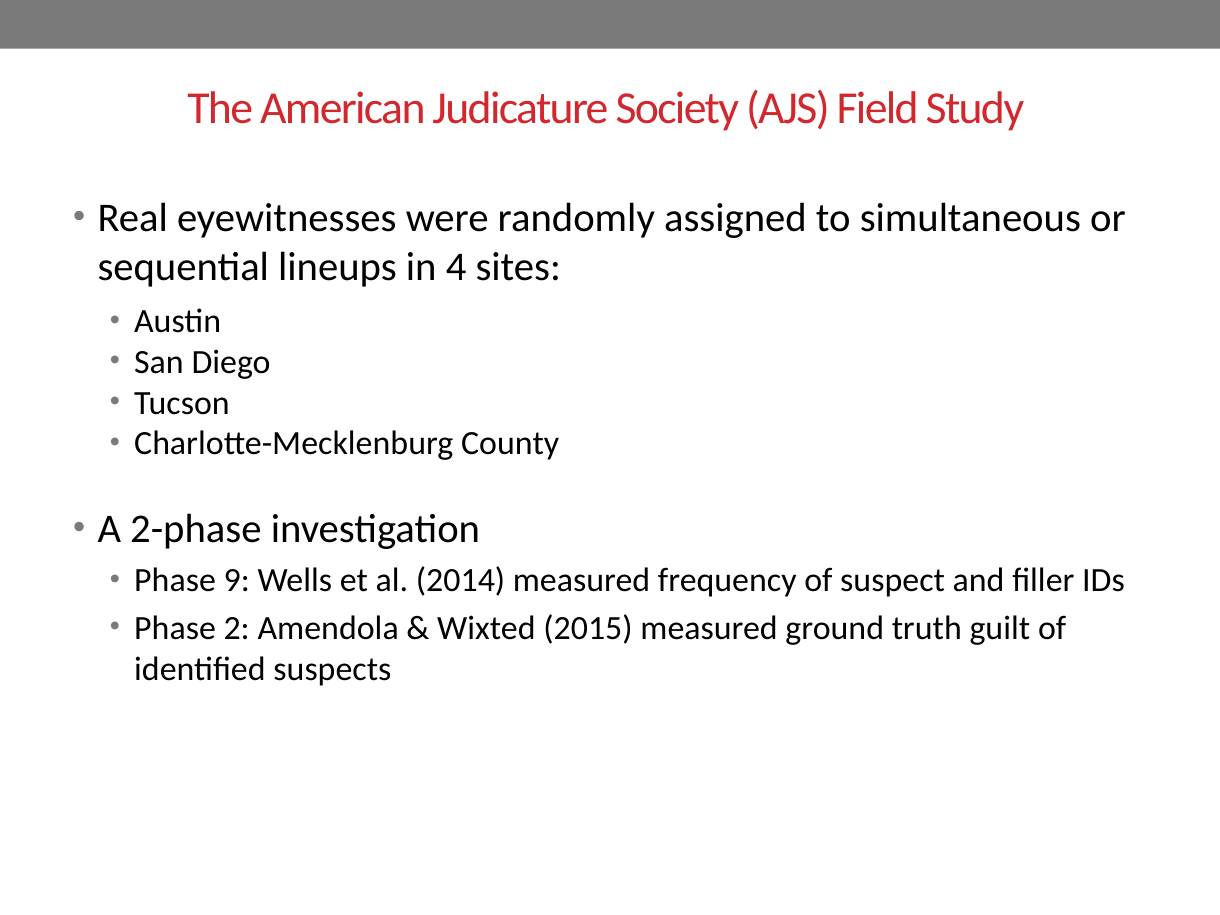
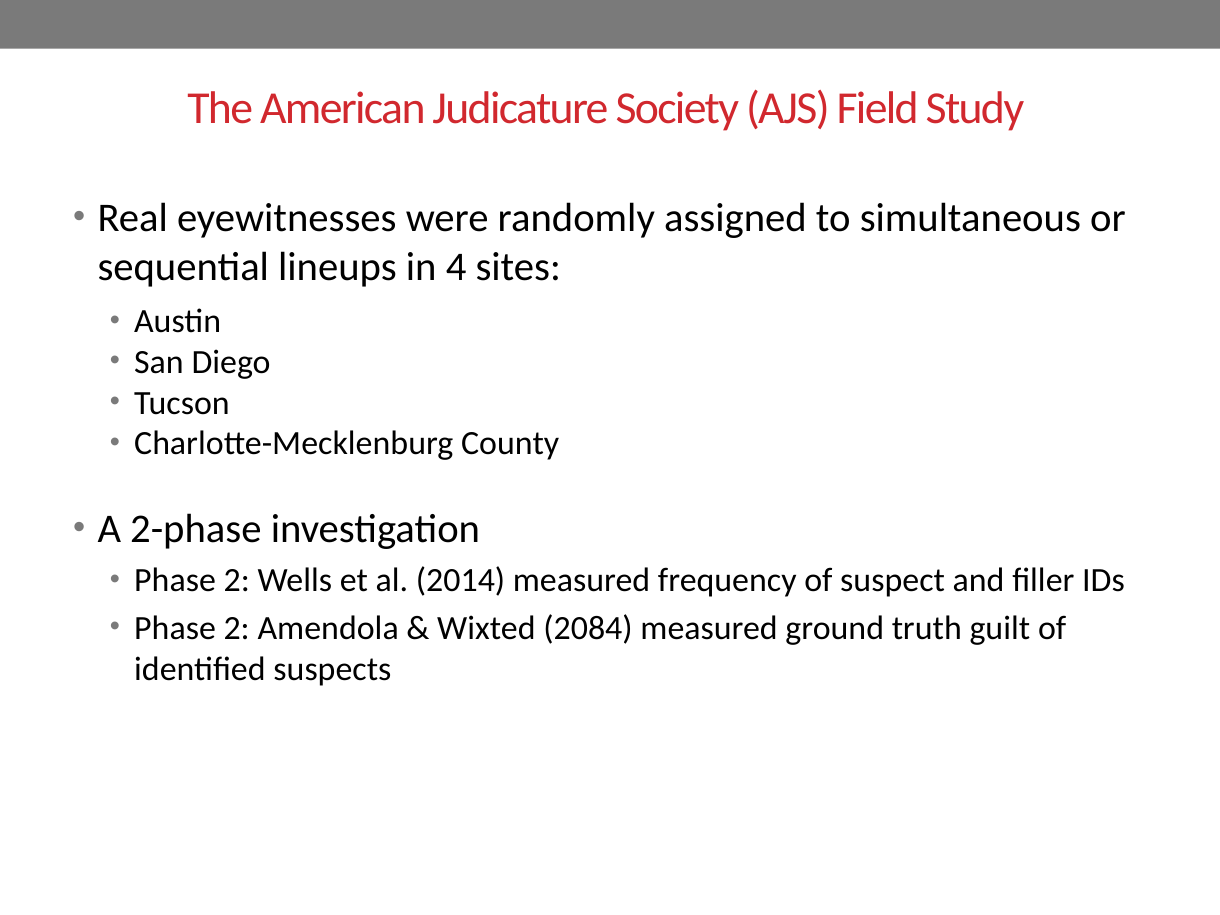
9 at (237, 581): 9 -> 2
2015: 2015 -> 2084
